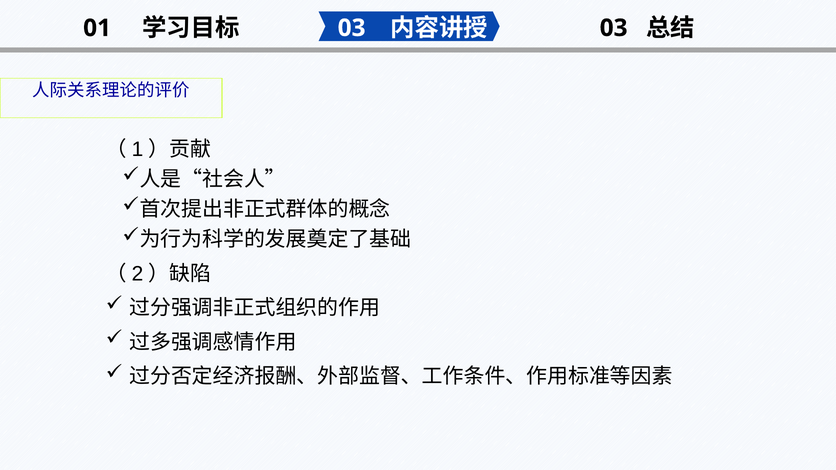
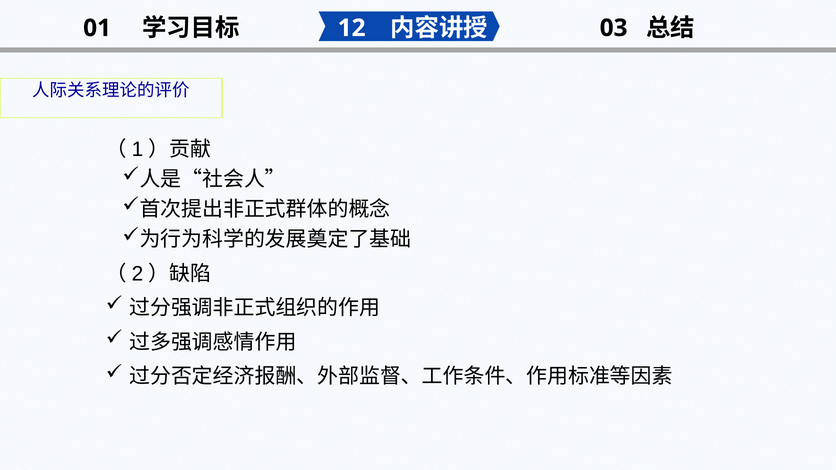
03 at (352, 28): 03 -> 12
